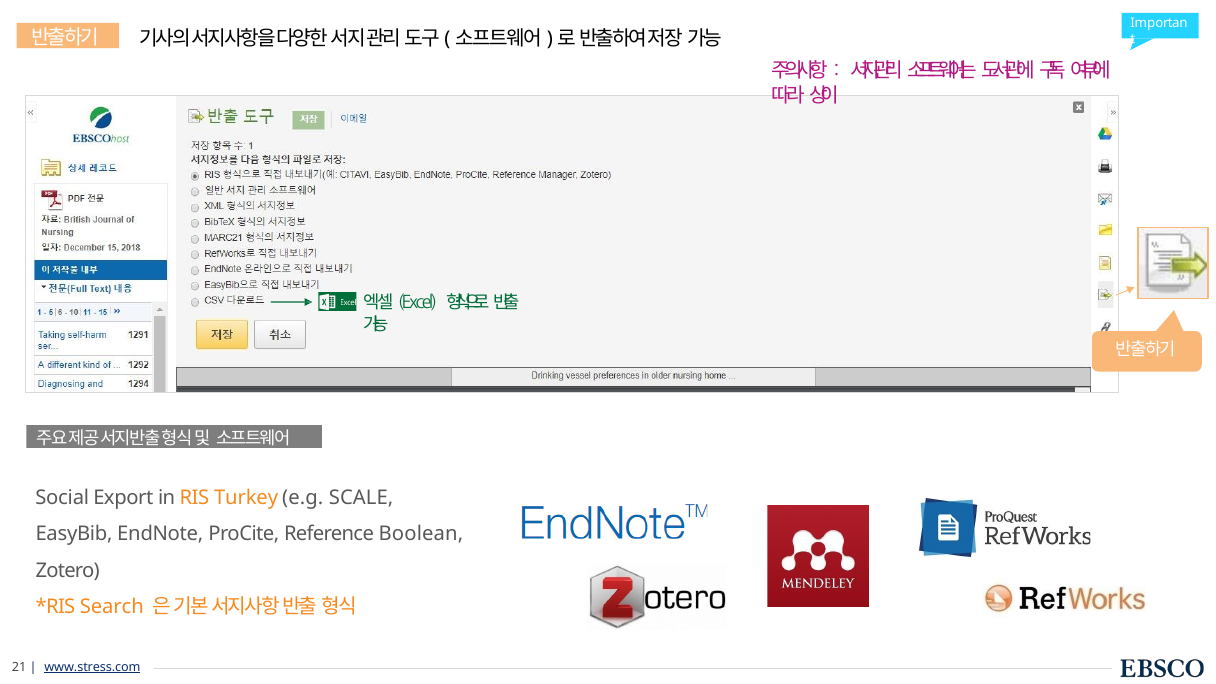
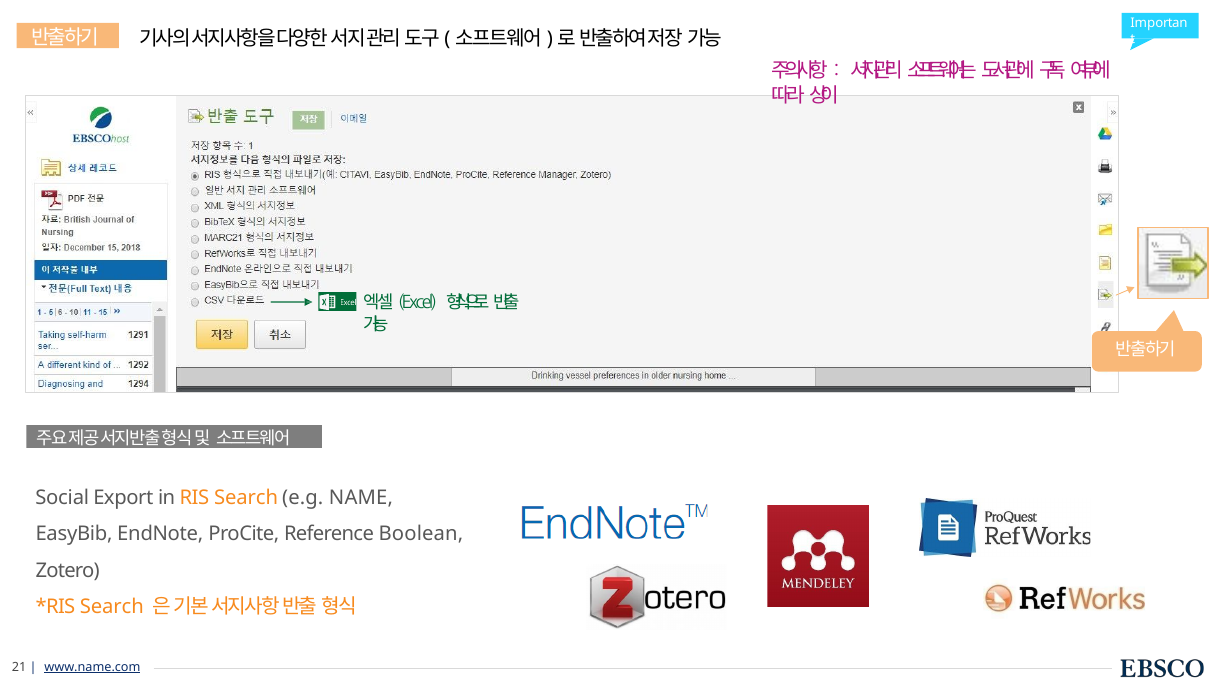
RIS Turkey: Turkey -> Search
SCALE: SCALE -> NAME
www.stress.com: www.stress.com -> www.name.com
